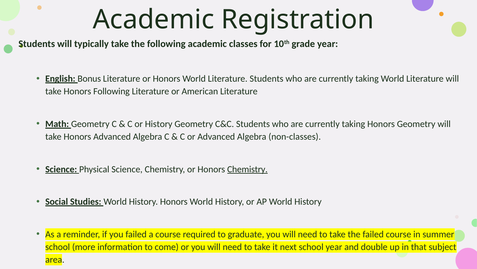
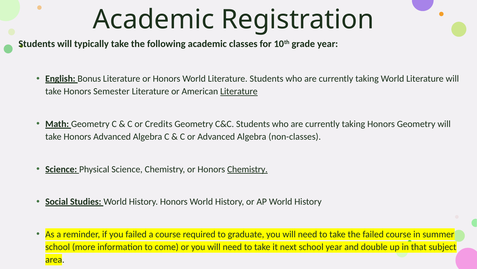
Honors Following: Following -> Semester
Literature at (239, 91) underline: none -> present
or History: History -> Credits
